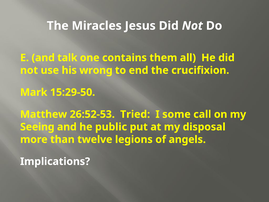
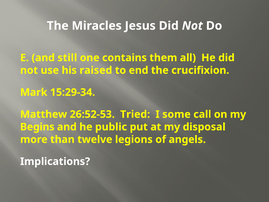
talk: talk -> still
wrong: wrong -> raised
15:29-50: 15:29-50 -> 15:29-34
Seeing: Seeing -> Begins
